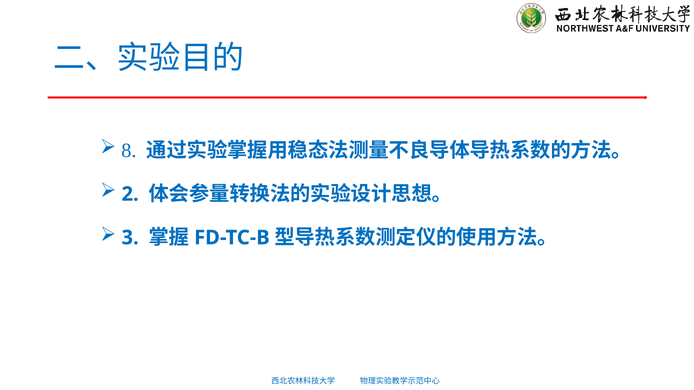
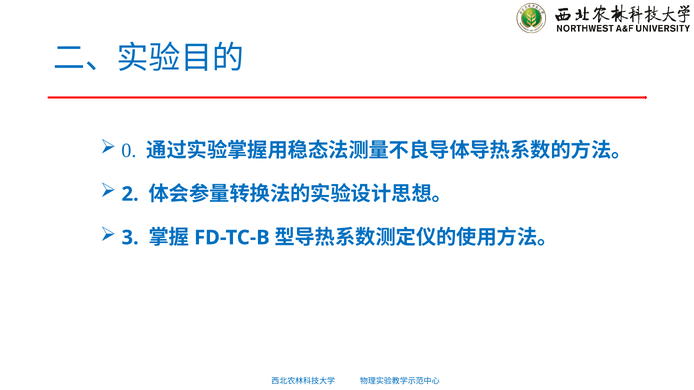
8: 8 -> 0
